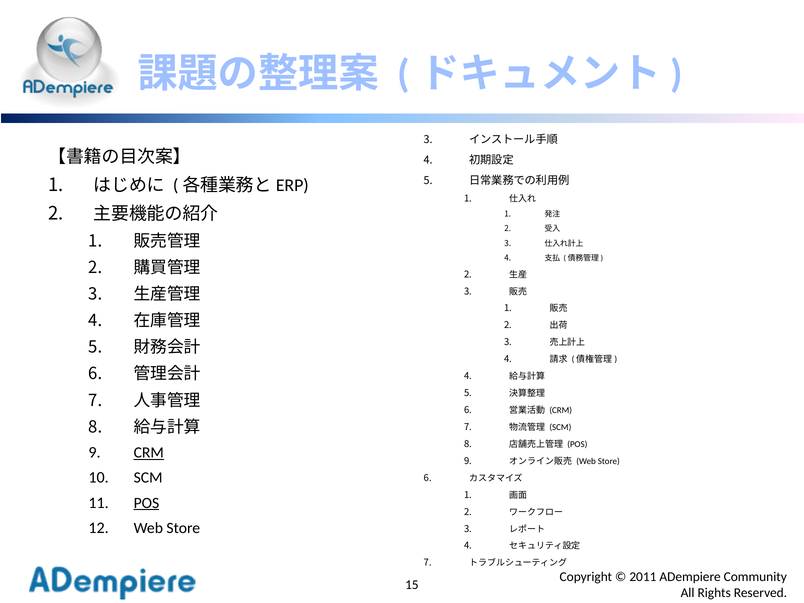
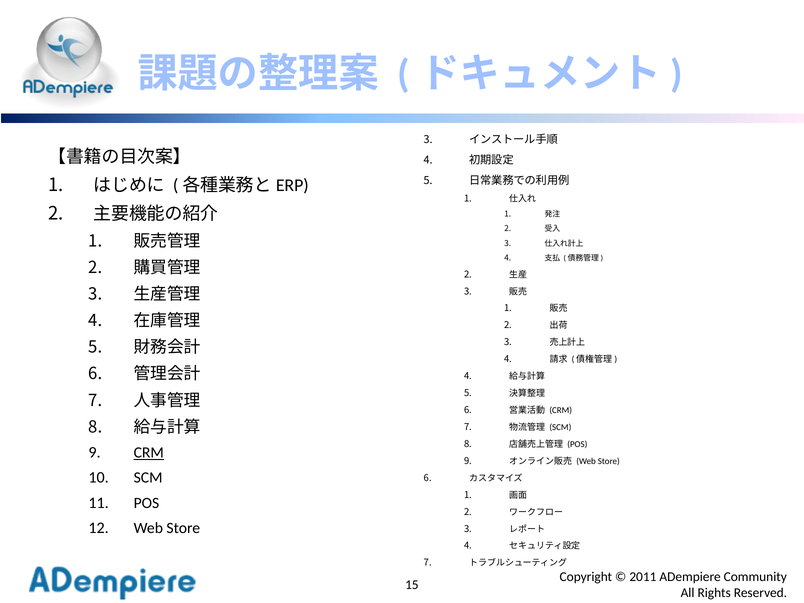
POS at (146, 503) underline: present -> none
